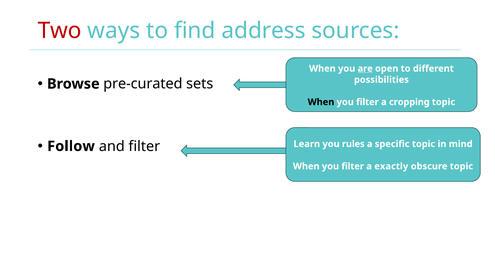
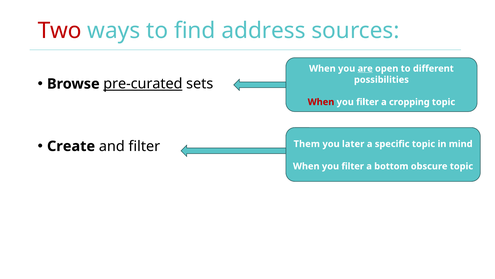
pre-curated underline: none -> present
When at (321, 102) colour: black -> red
Follow: Follow -> Create
Learn: Learn -> Them
rules: rules -> later
exactly: exactly -> bottom
